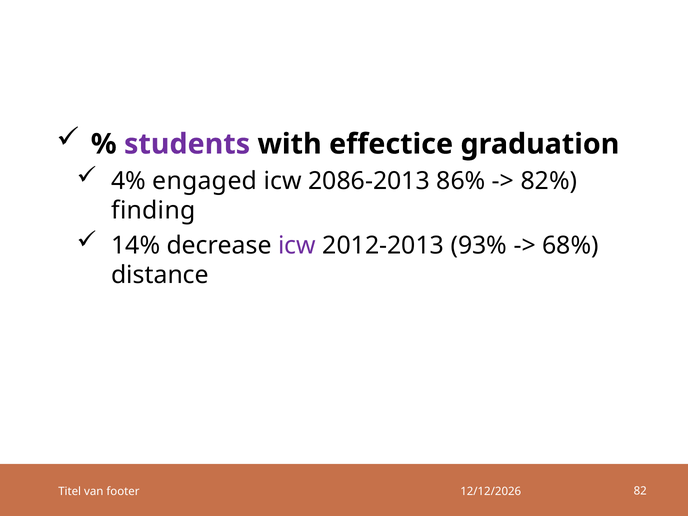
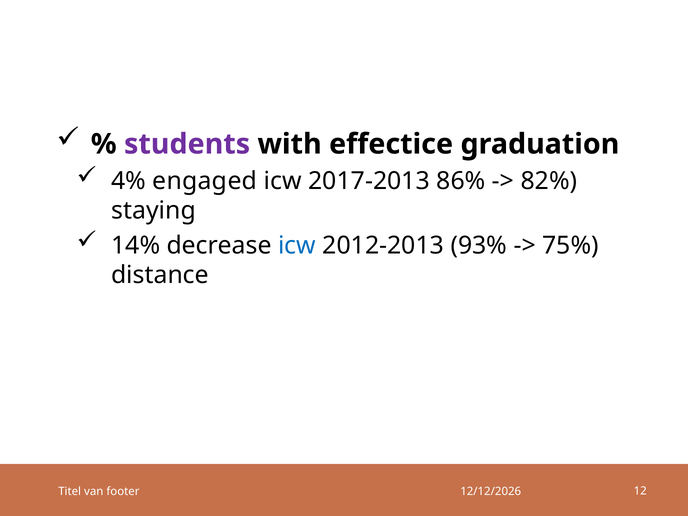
2086-2013: 2086-2013 -> 2017-2013
finding: finding -> staying
icw at (297, 245) colour: purple -> blue
68%: 68% -> 75%
82: 82 -> 12
